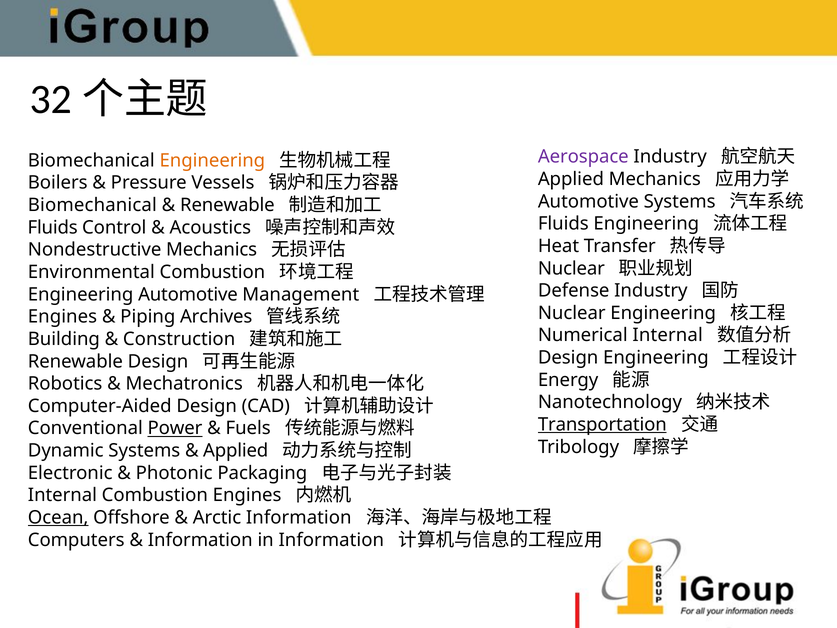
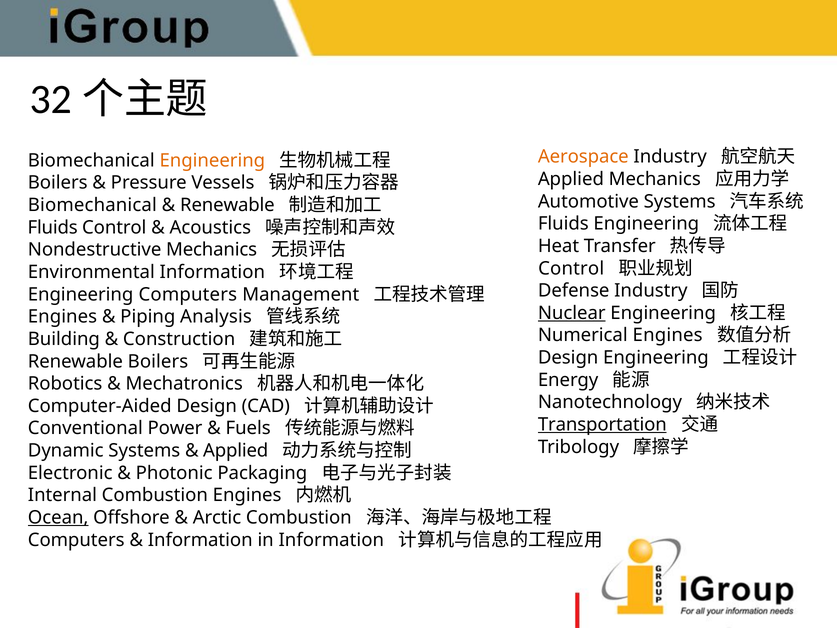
Aerospace colour: purple -> orange
Nuclear at (571, 268): Nuclear -> Control
Environmental Combustion: Combustion -> Information
Engineering Automotive: Automotive -> Computers
Nuclear at (572, 313) underline: none -> present
Archives: Archives -> Analysis
Numerical Internal: Internal -> Engines
Renewable Design: Design -> Boilers
Power underline: present -> none
Arctic Information: Information -> Combustion
